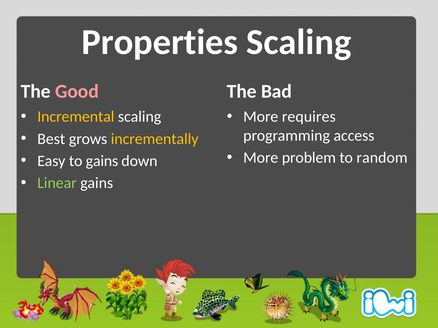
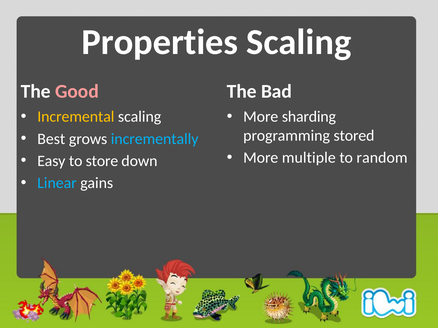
requires: requires -> sharding
access: access -> stored
incrementally colour: yellow -> light blue
problem: problem -> multiple
to gains: gains -> store
Linear colour: light green -> light blue
